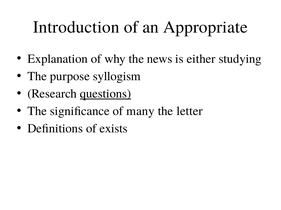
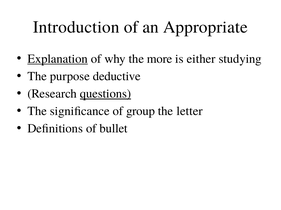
Explanation underline: none -> present
news: news -> more
syllogism: syllogism -> deductive
many: many -> group
exists: exists -> bullet
